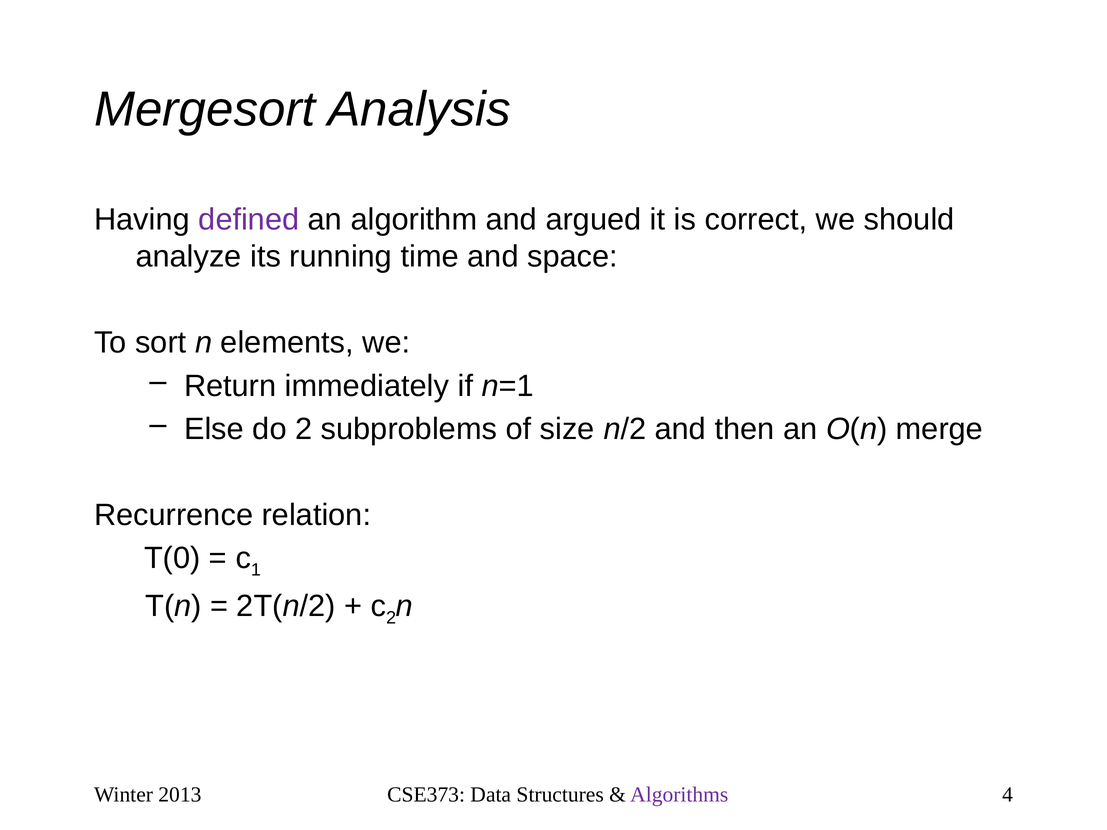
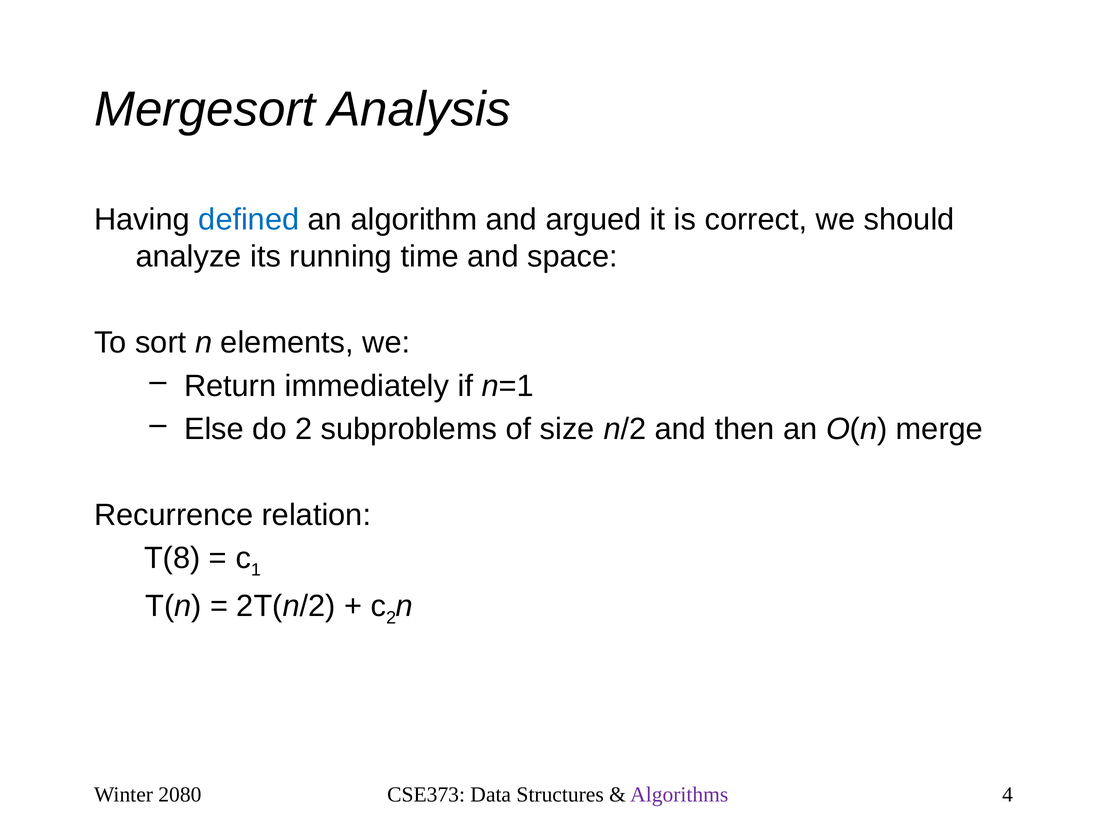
defined colour: purple -> blue
T(0: T(0 -> T(8
2013: 2013 -> 2080
